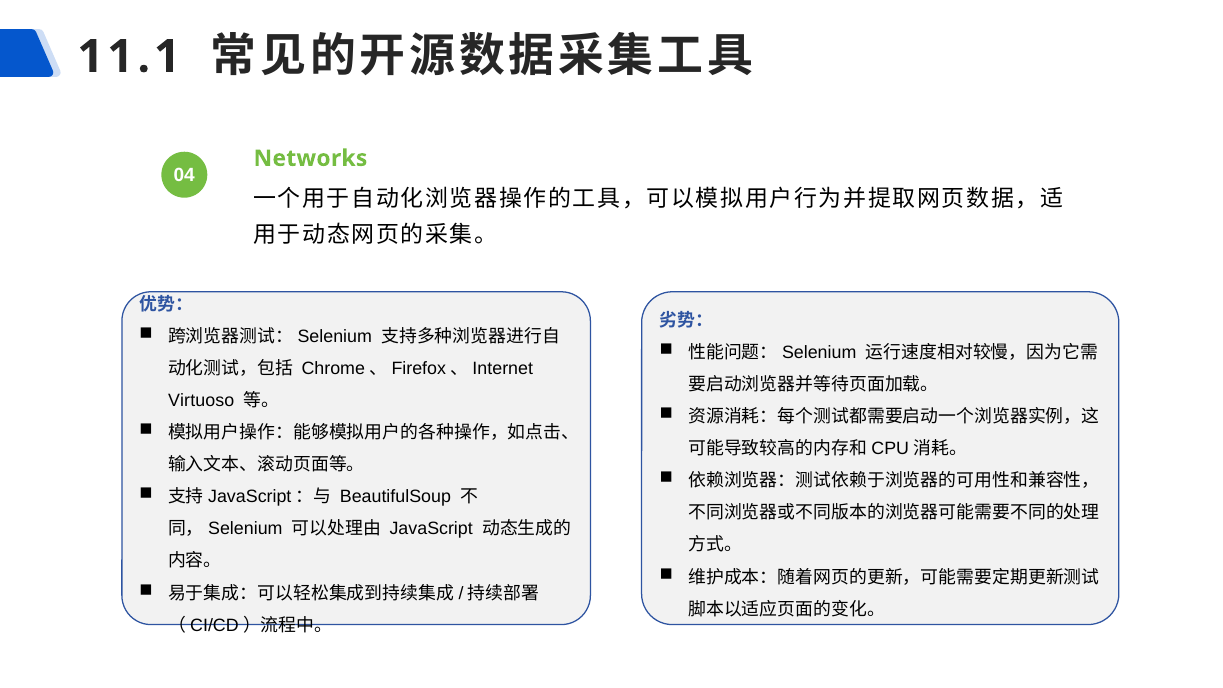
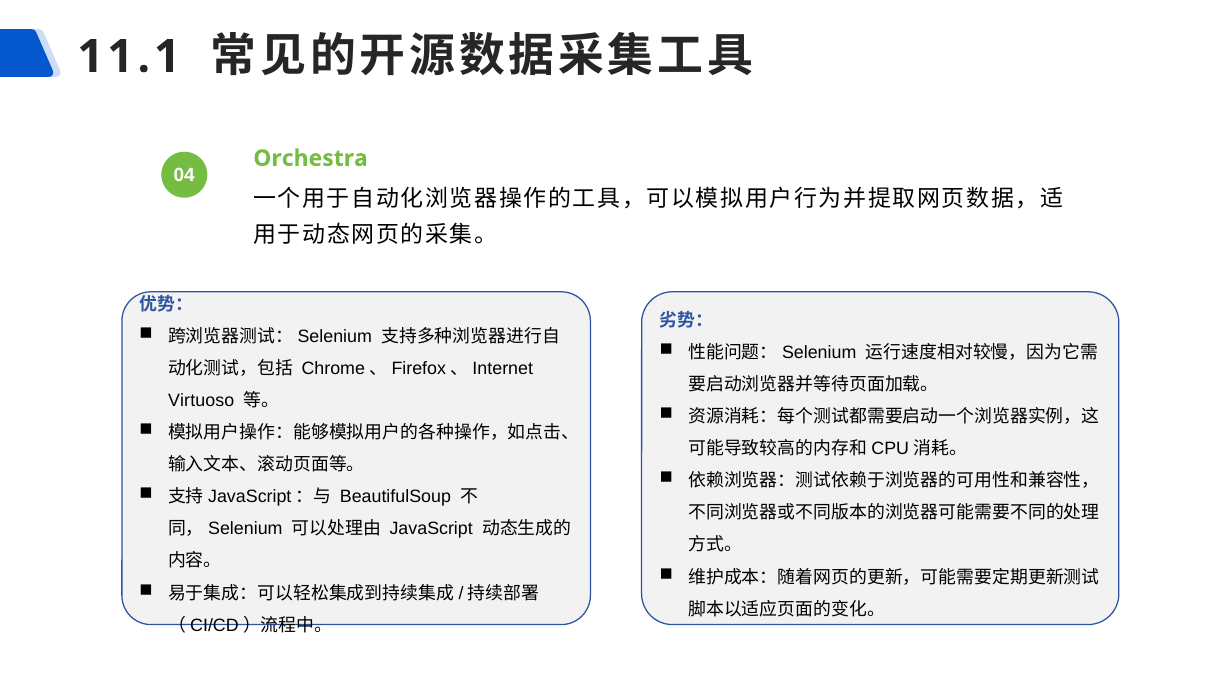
Networks: Networks -> Orchestra
